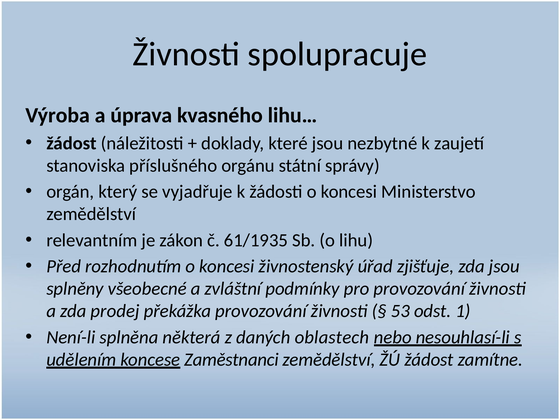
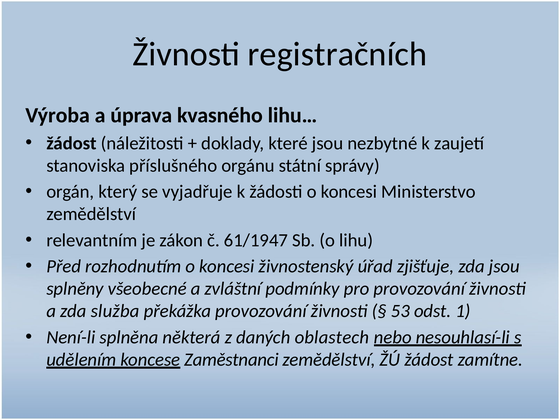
spolupracuje: spolupracuje -> registračních
61/1935: 61/1935 -> 61/1947
prodej: prodej -> služba
